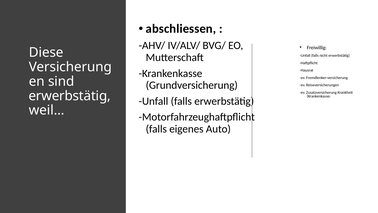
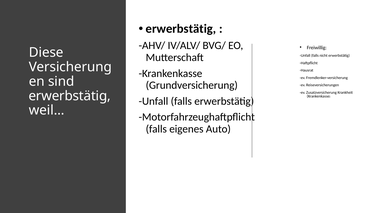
abschliessen at (181, 29): abschliessen -> erwerbstätig
